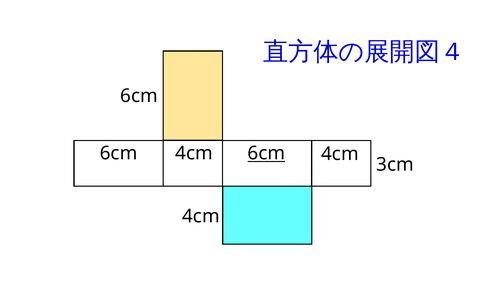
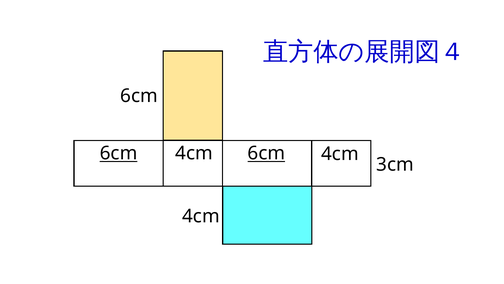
6cm at (119, 153) underline: none -> present
